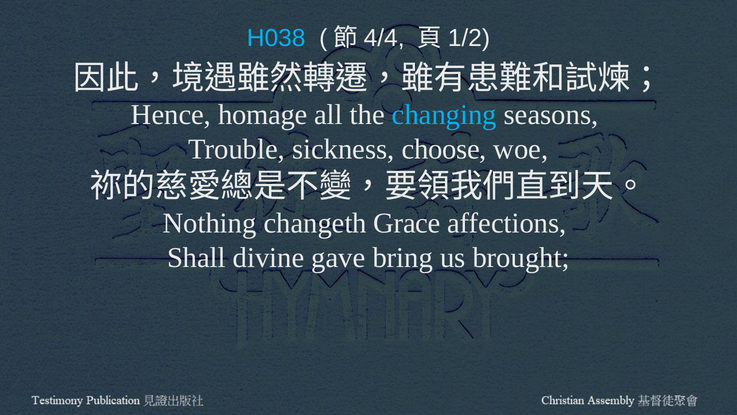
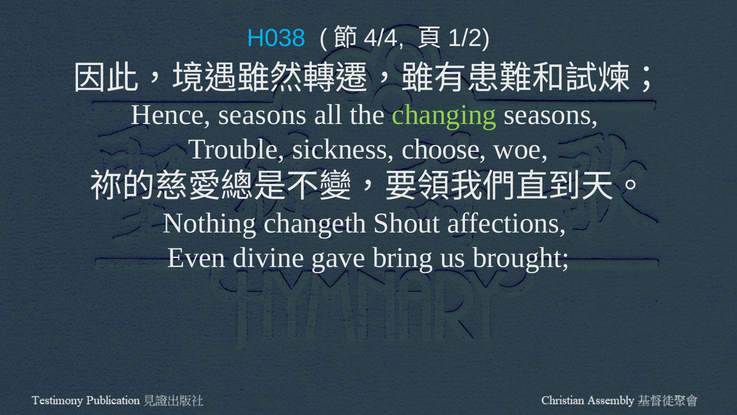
Hence homage: homage -> seasons
changing colour: light blue -> light green
Grace: Grace -> Shout
Shall: Shall -> Even
